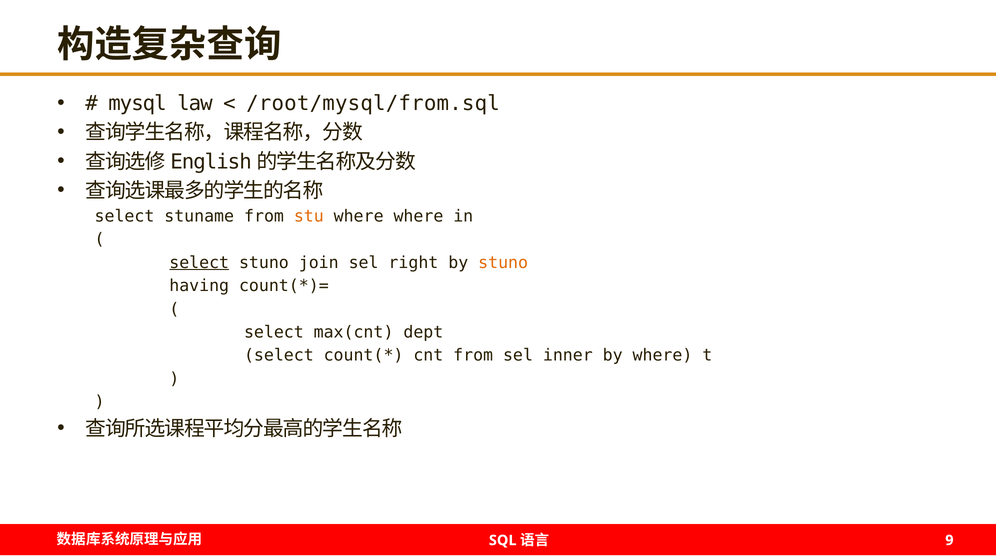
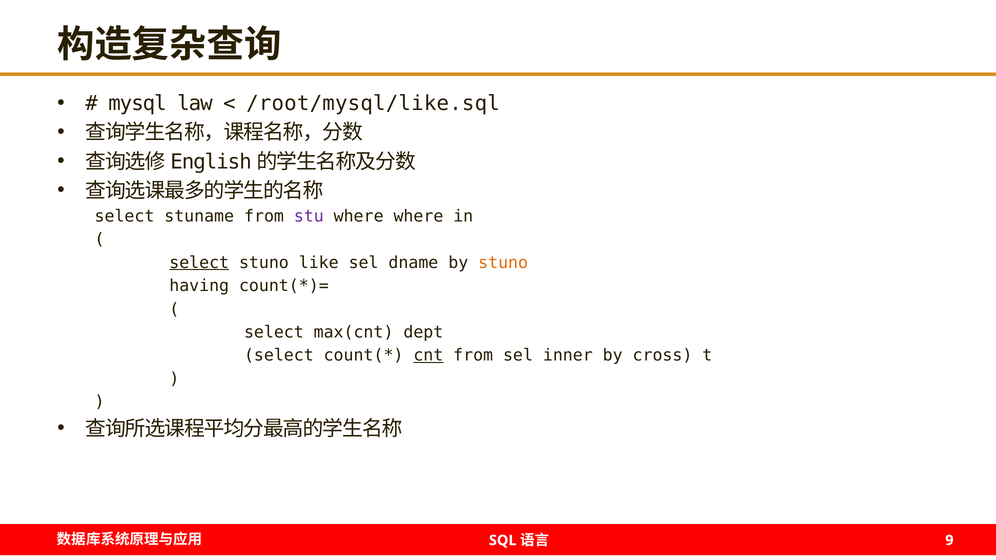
/root/mysql/from.sql: /root/mysql/from.sql -> /root/mysql/like.sql
stu colour: orange -> purple
join: join -> like
right: right -> dname
cnt underline: none -> present
by where: where -> cross
